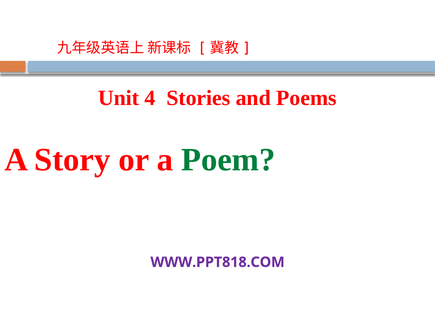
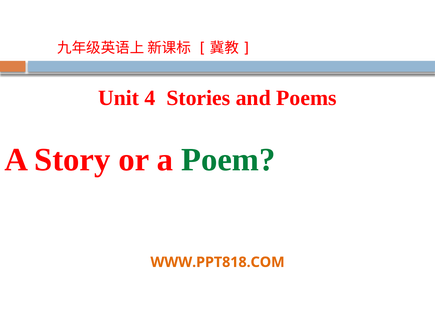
WWW.PPT818.COM colour: purple -> orange
